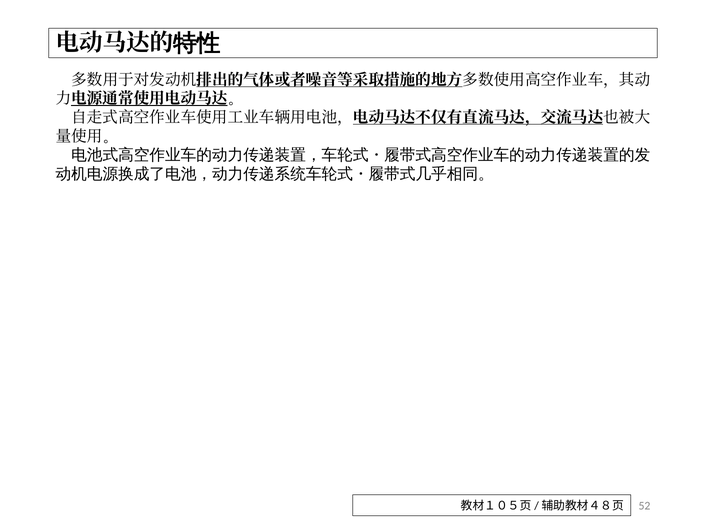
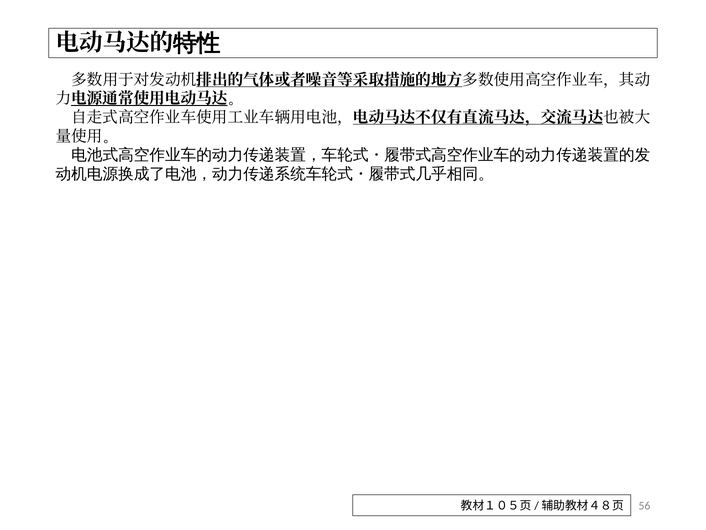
52: 52 -> 56
